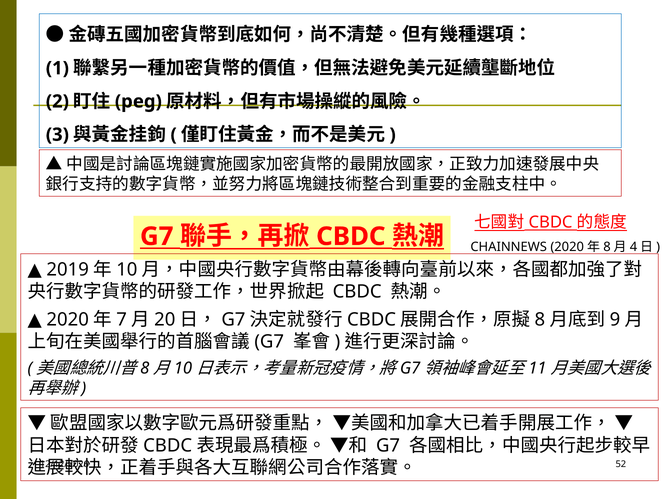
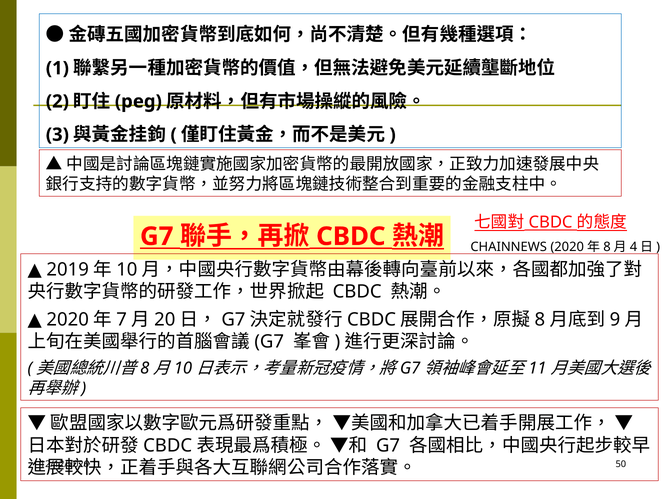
52: 52 -> 50
